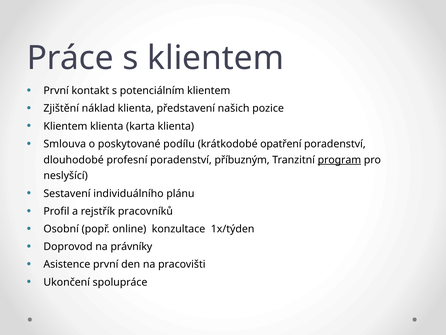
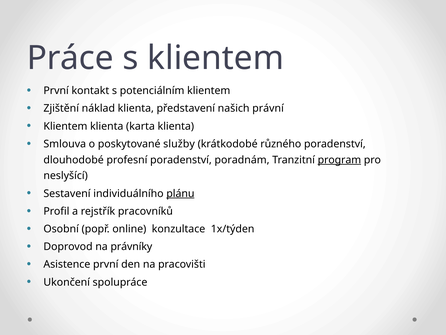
pozice: pozice -> právní
podílu: podílu -> služby
opatření: opatření -> různého
příbuzným: příbuzným -> poradnám
plánu underline: none -> present
